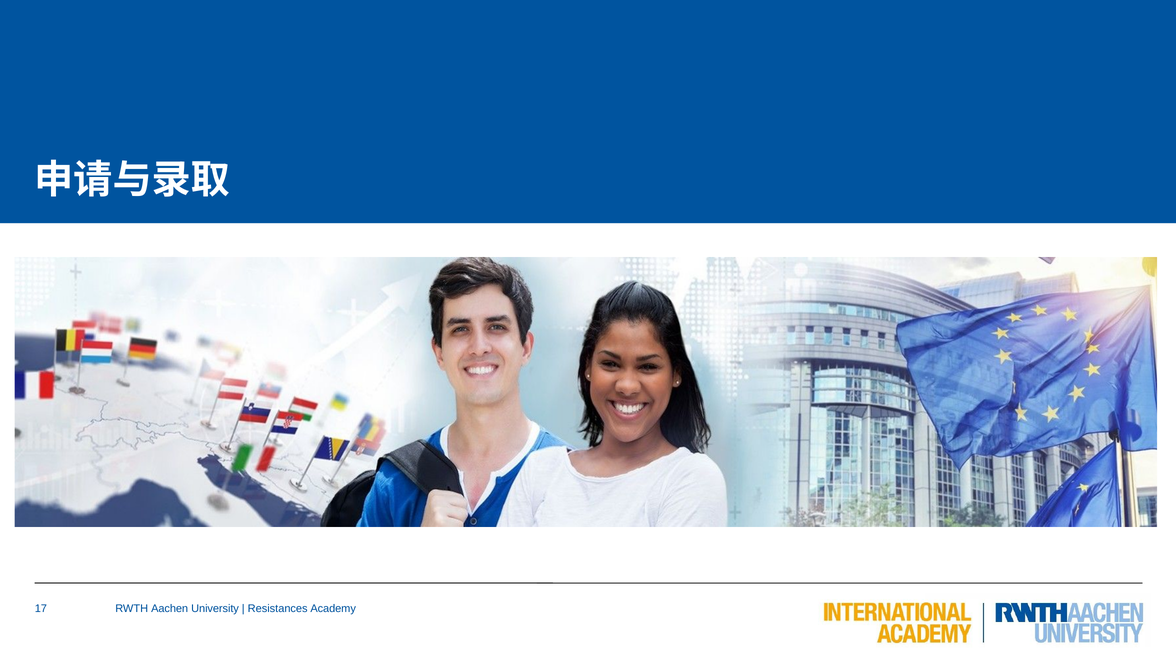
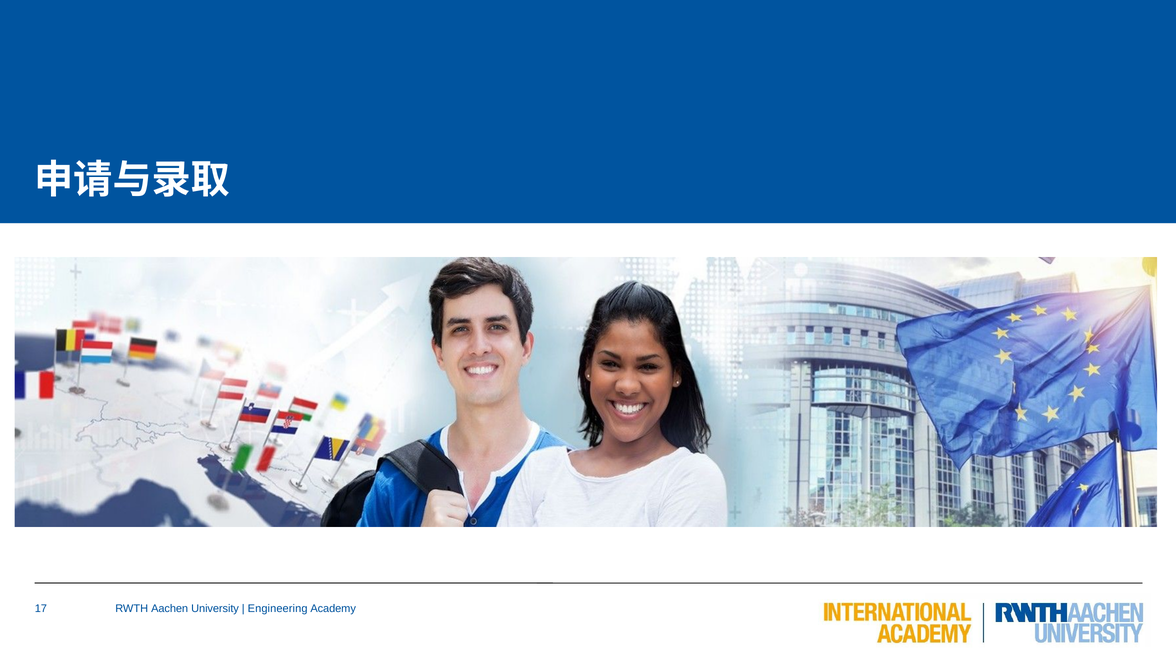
Resistances: Resistances -> Engineering
